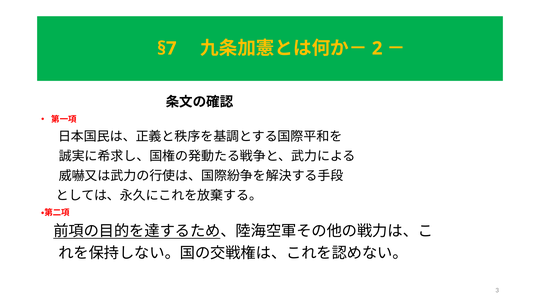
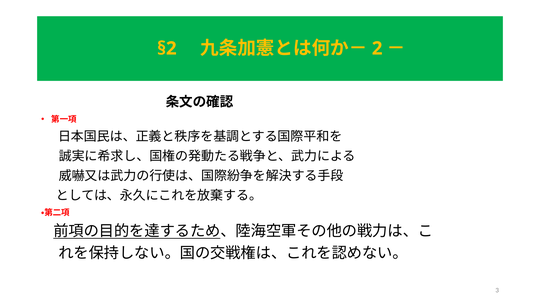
§7: §7 -> §2
